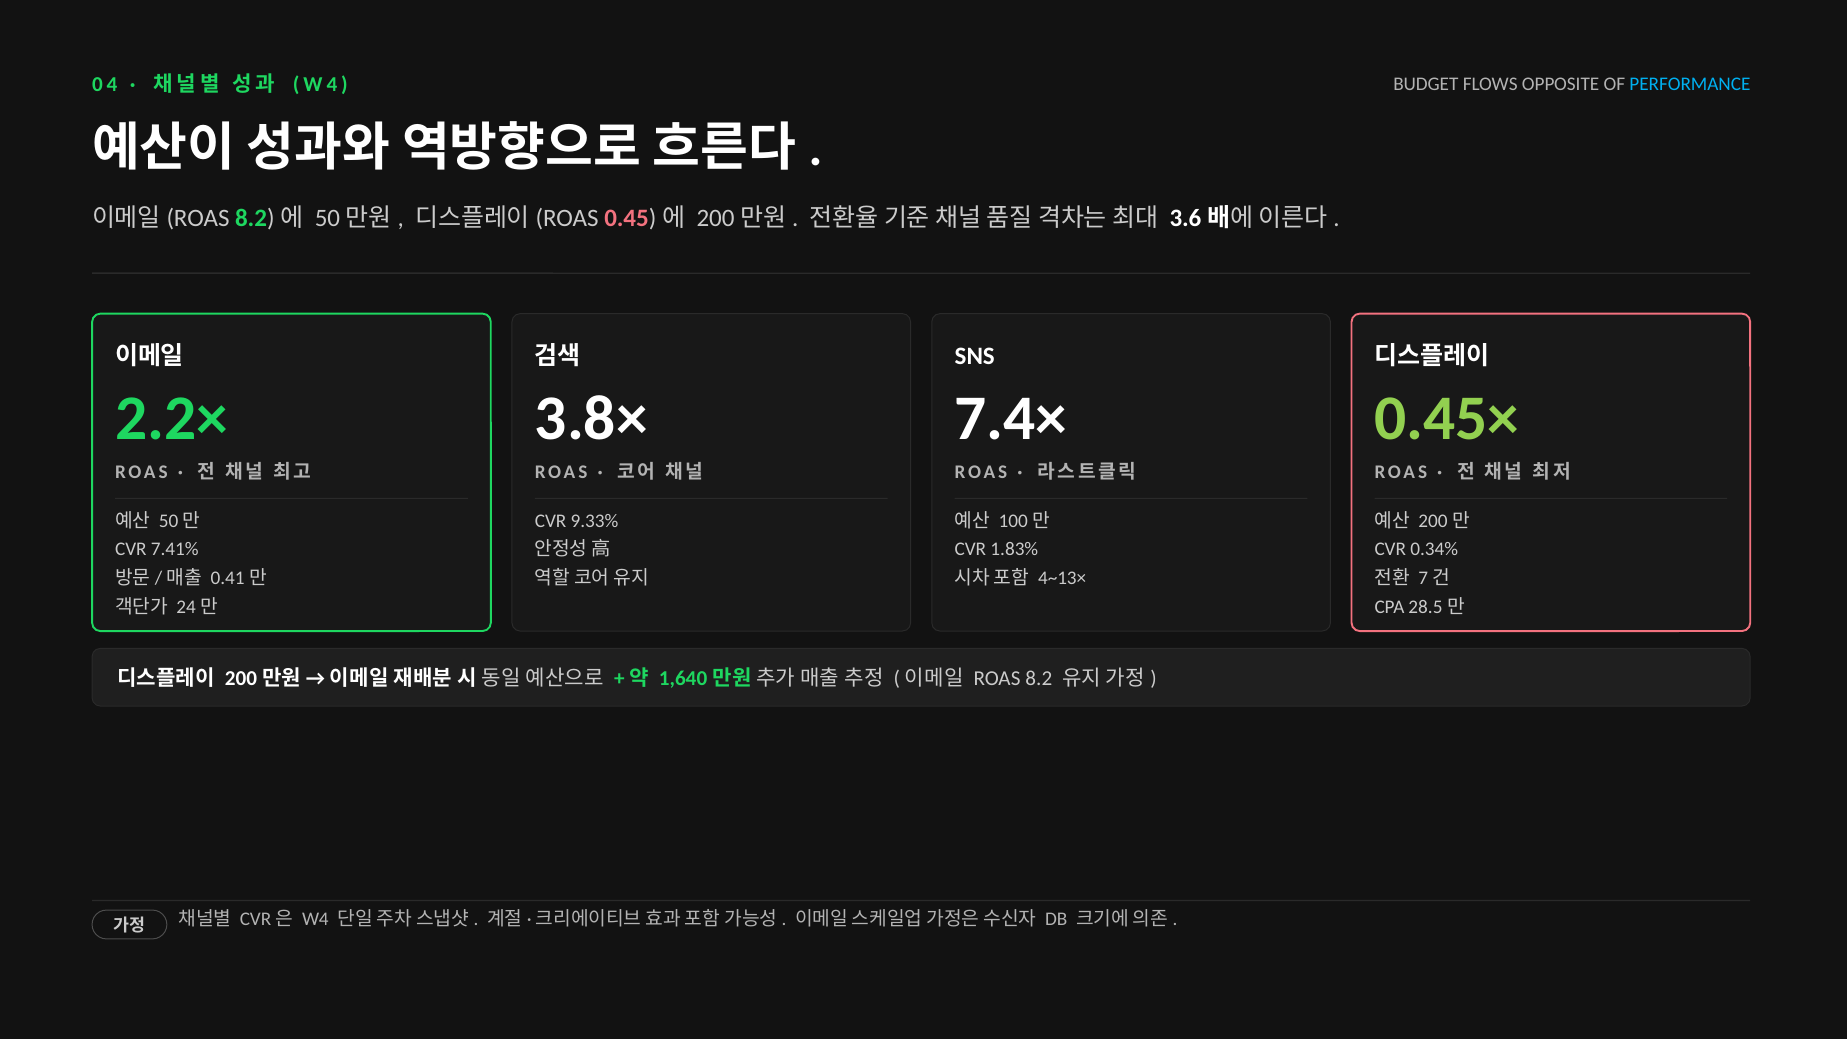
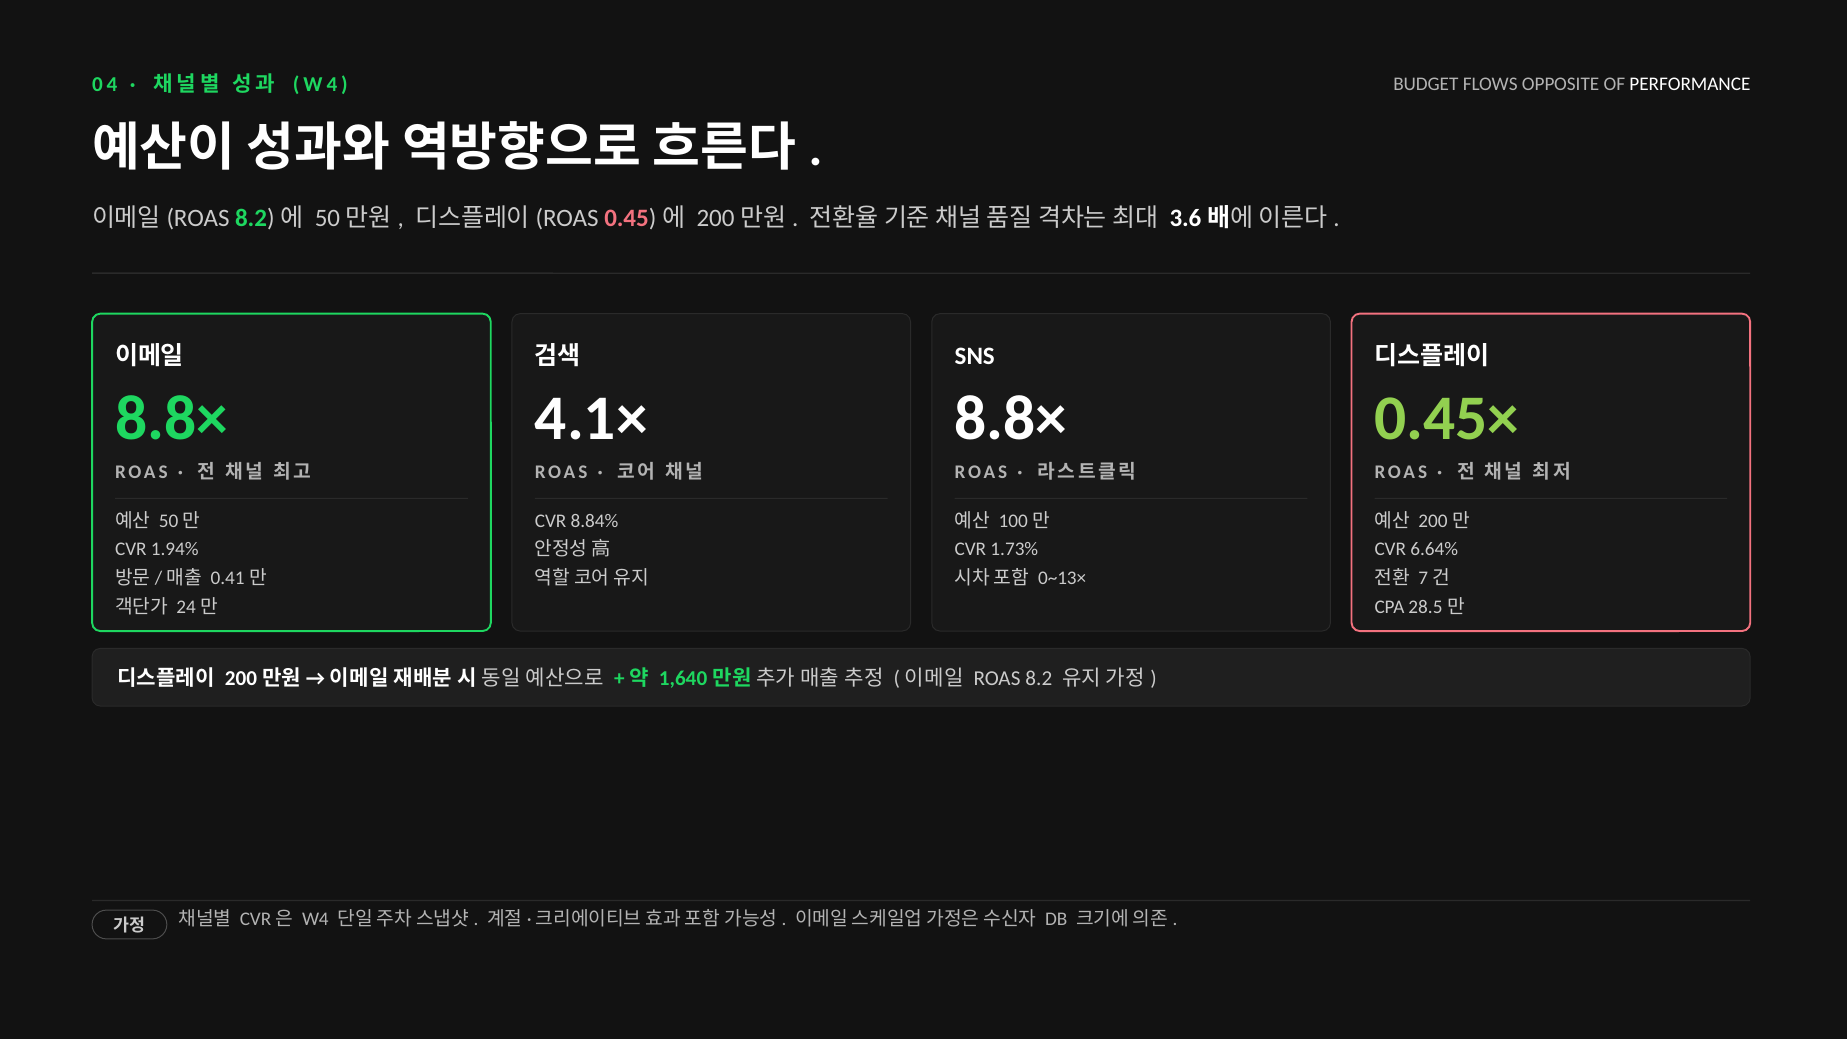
PERFORMANCE colour: light blue -> white
2.2× at (172, 418): 2.2× -> 8.8×
3.8×: 3.8× -> 4.1×
7.4× at (1011, 418): 7.4× -> 8.8×
9.33%: 9.33% -> 8.84%
7.41%: 7.41% -> 1.94%
1.83%: 1.83% -> 1.73%
0.34%: 0.34% -> 6.64%
4~13×: 4~13× -> 0~13×
